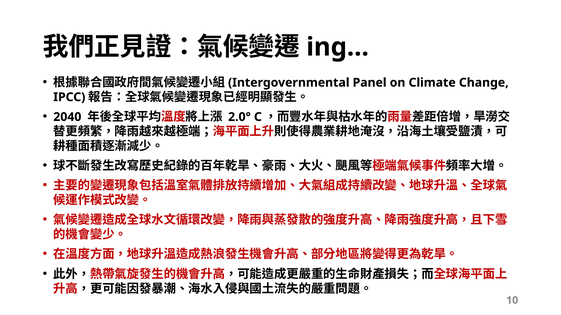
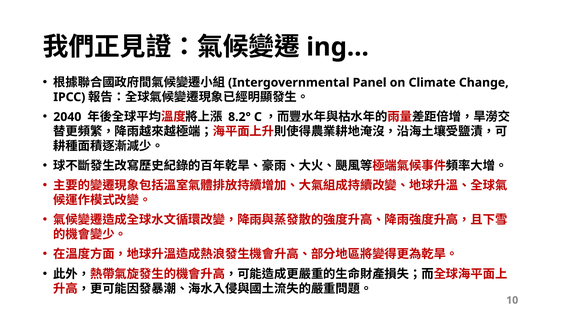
2.0°: 2.0° -> 8.2°
